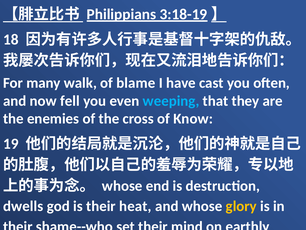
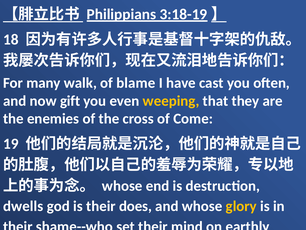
fell: fell -> gift
weeping colour: light blue -> yellow
Know: Know -> Come
heat: heat -> does
